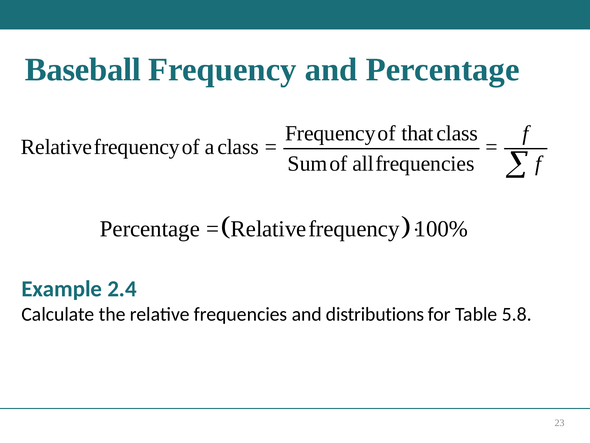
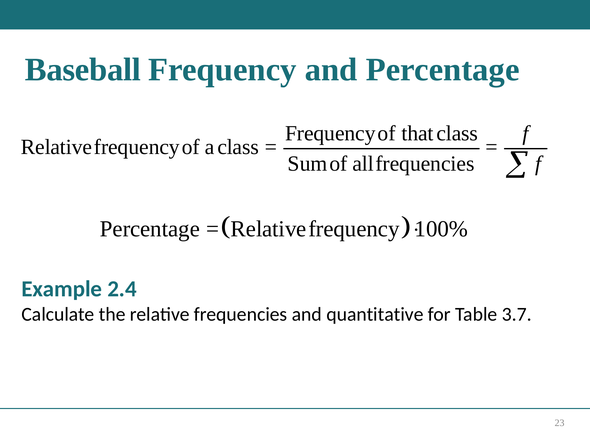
distributions: distributions -> quantitative
5.8: 5.8 -> 3.7
